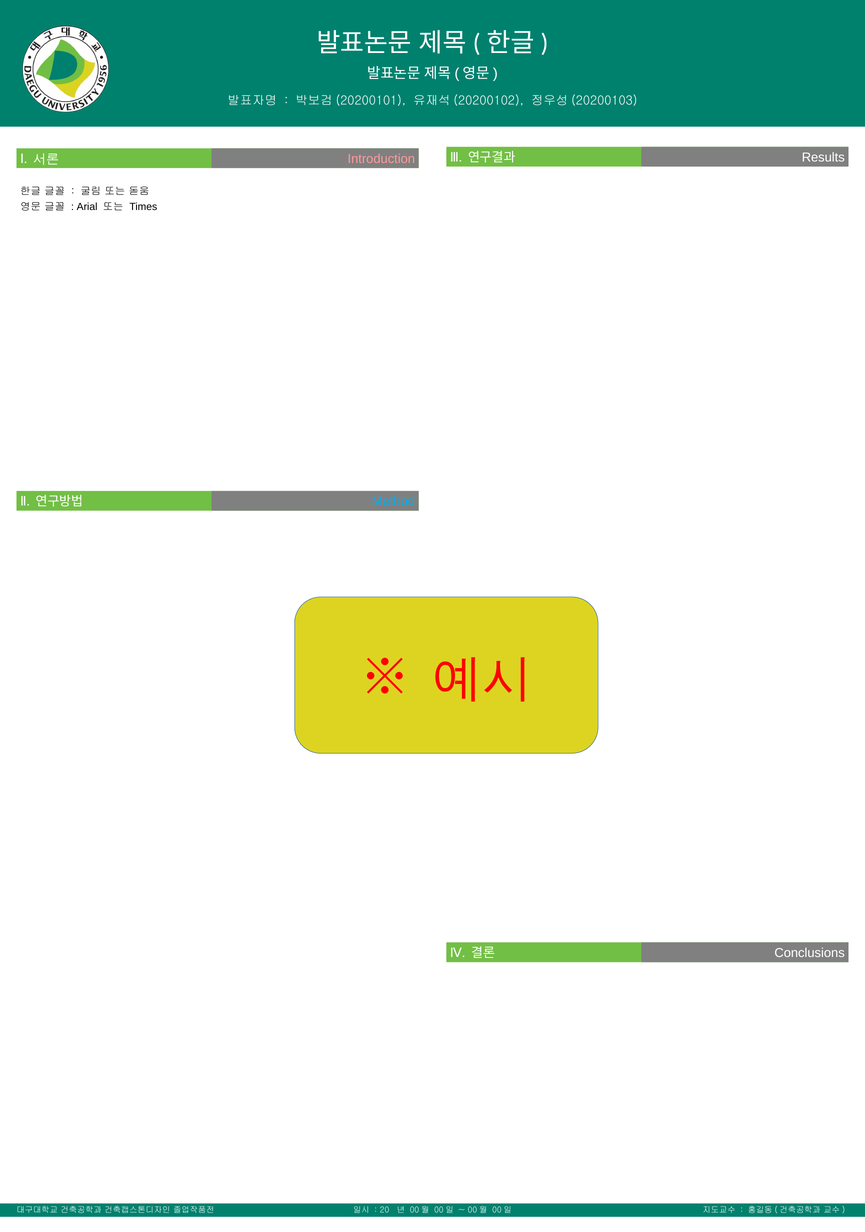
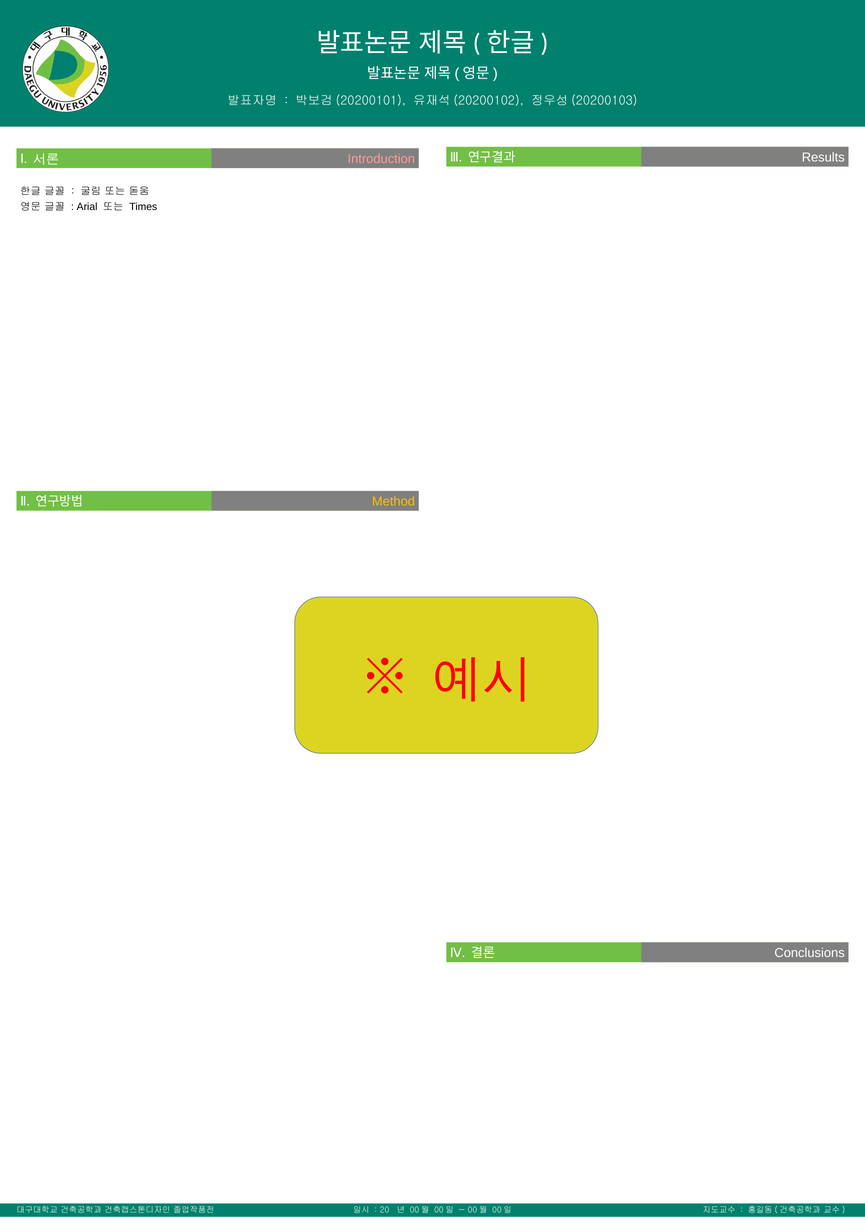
Method colour: light blue -> yellow
